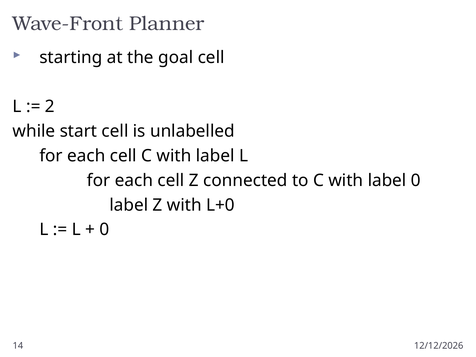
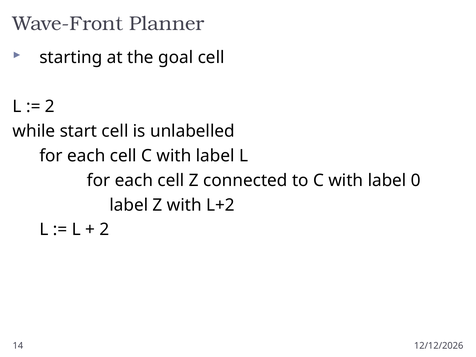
L+0: L+0 -> L+2
0 at (104, 230): 0 -> 2
